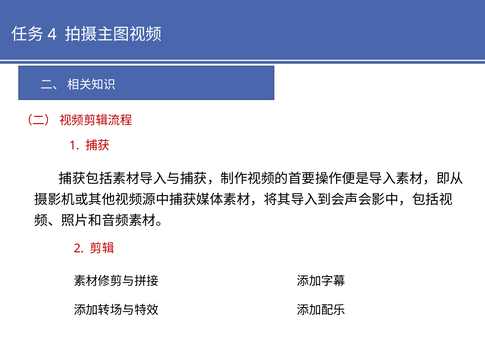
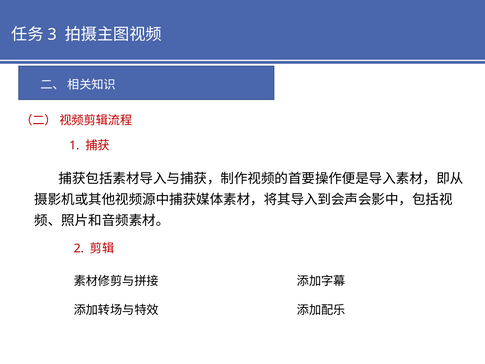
4: 4 -> 3
